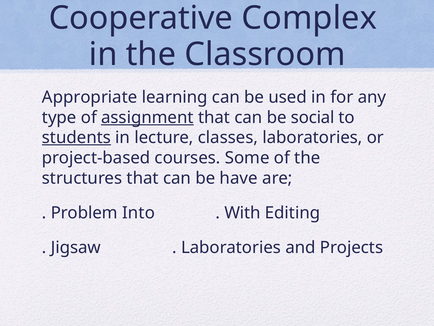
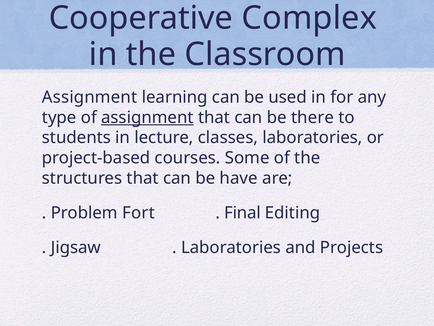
Appropriate at (90, 97): Appropriate -> Assignment
social: social -> there
students underline: present -> none
Into: Into -> Fort
With: With -> Final
